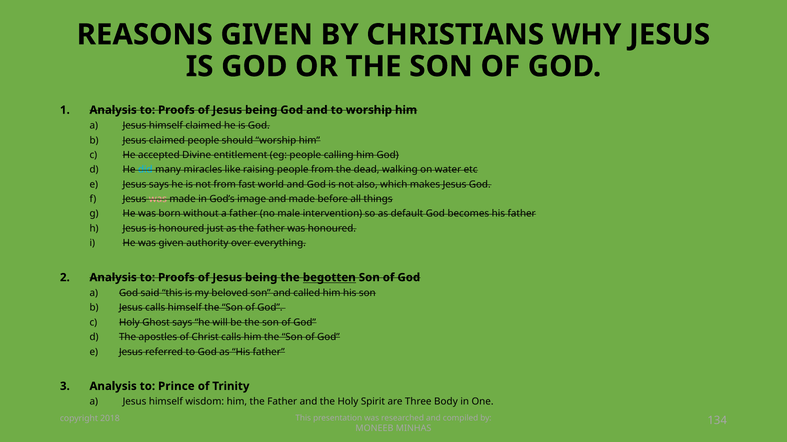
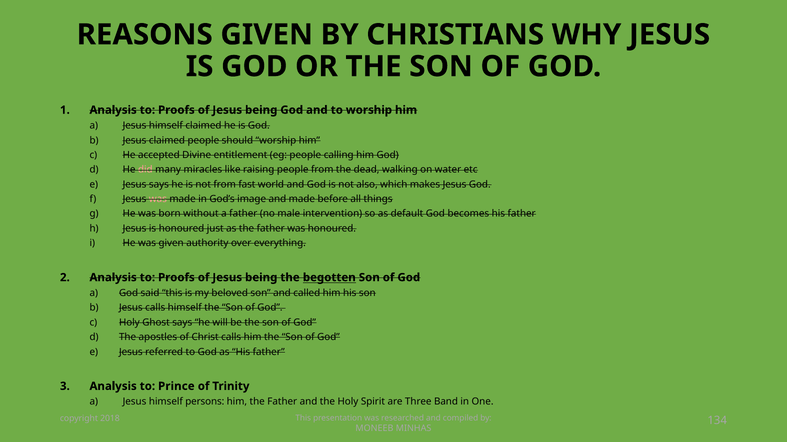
did colour: light blue -> pink
wisdom: wisdom -> persons
Body: Body -> Band
